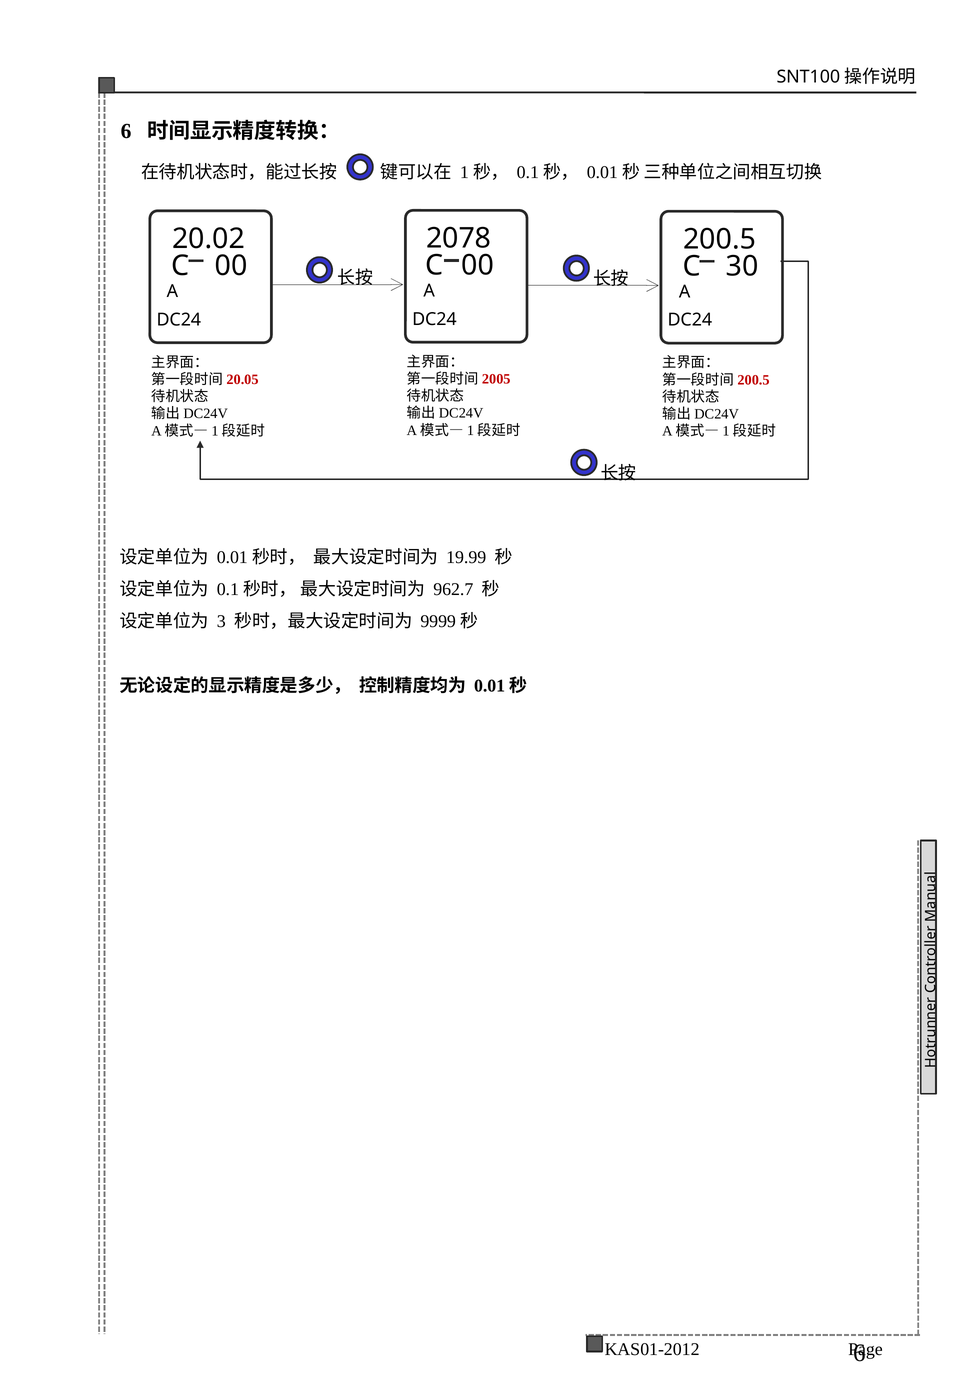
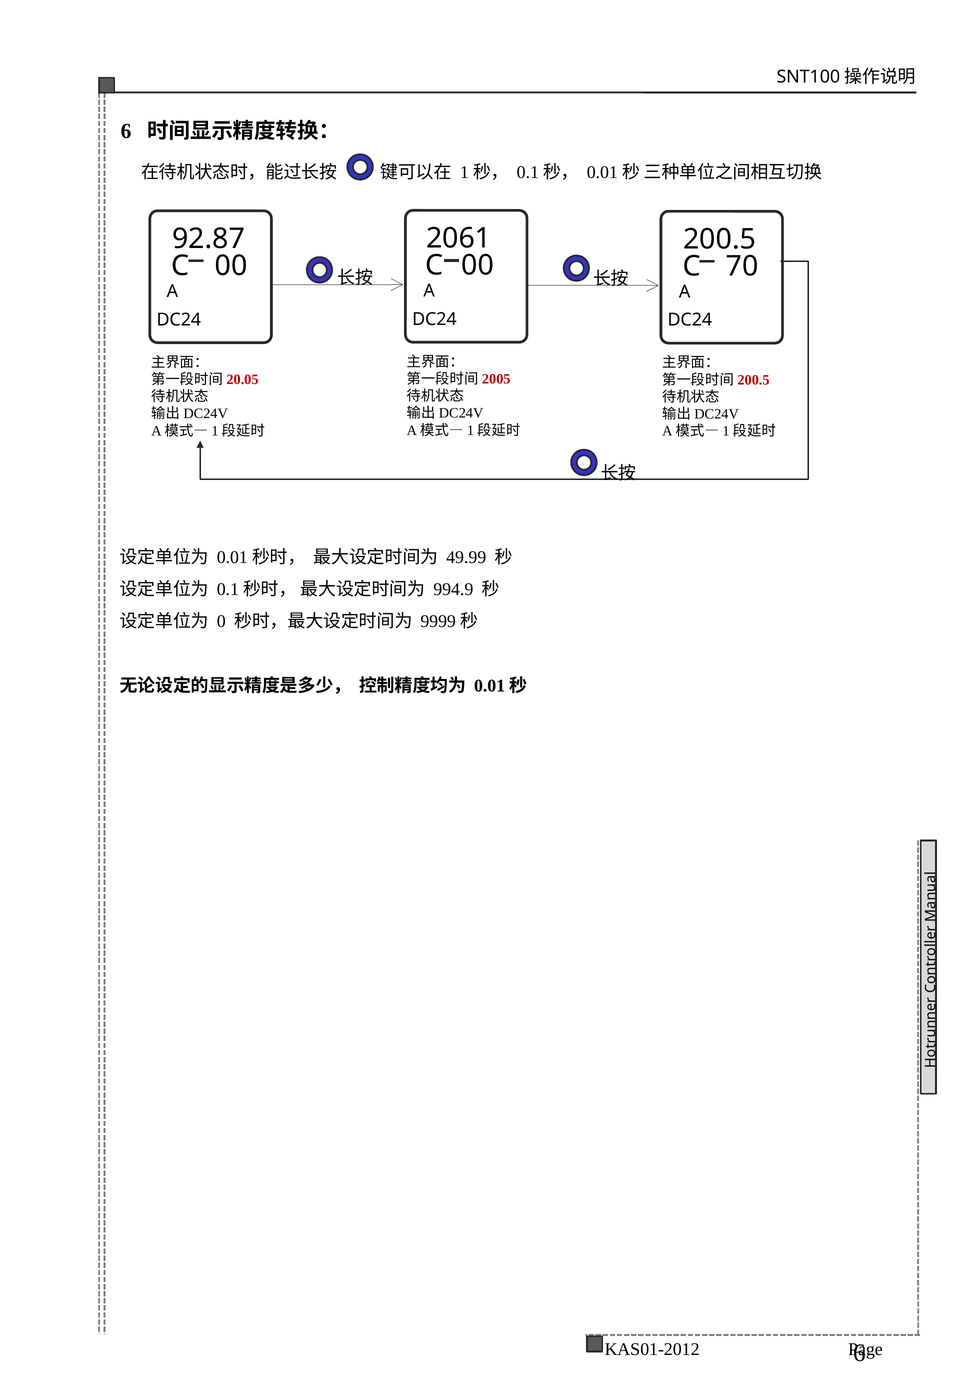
2078: 2078 -> 2061
20.02: 20.02 -> 92.87
30: 30 -> 70
19.99: 19.99 -> 49.99
962.7: 962.7 -> 994.9
3: 3 -> 0
